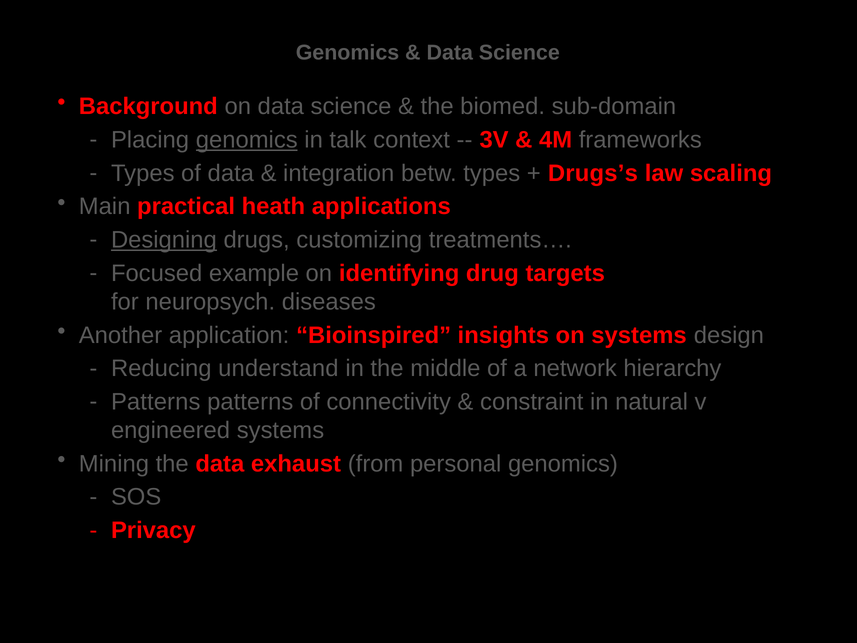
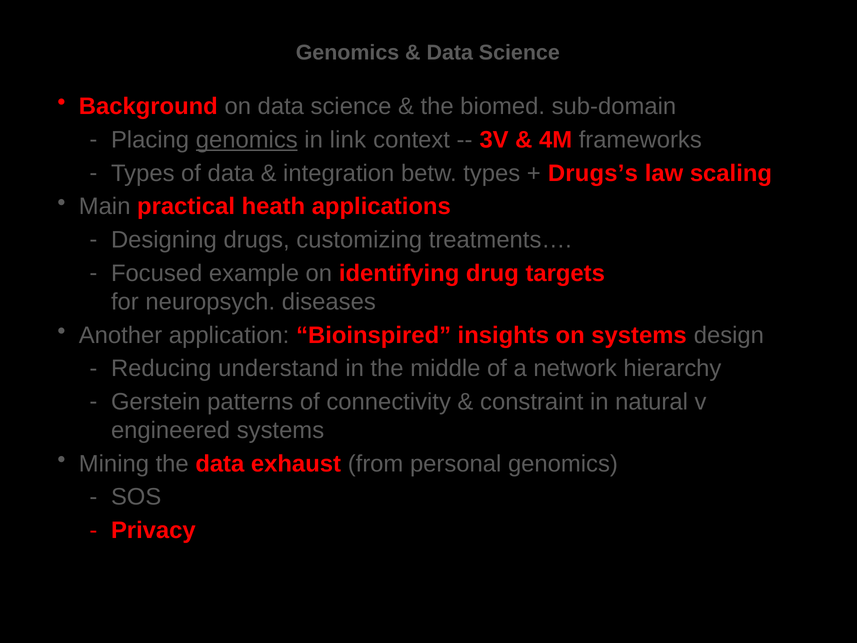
talk: talk -> link
Designing underline: present -> none
Patterns at (156, 402): Patterns -> Gerstein
